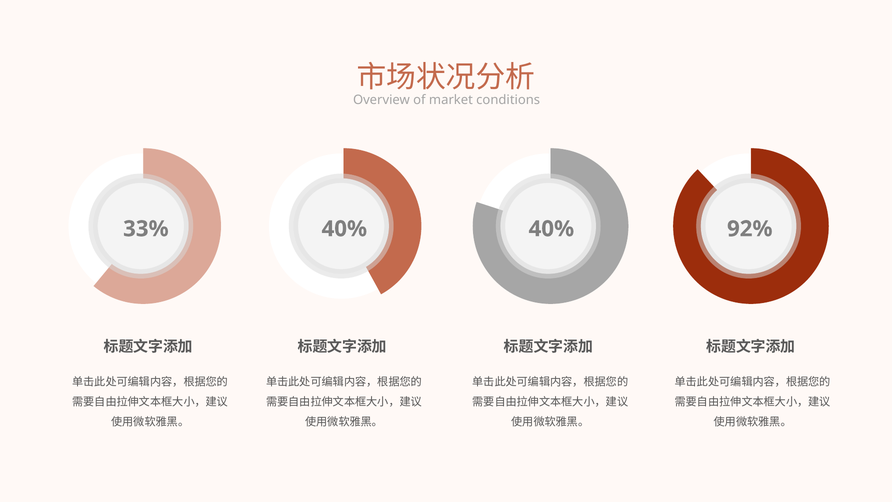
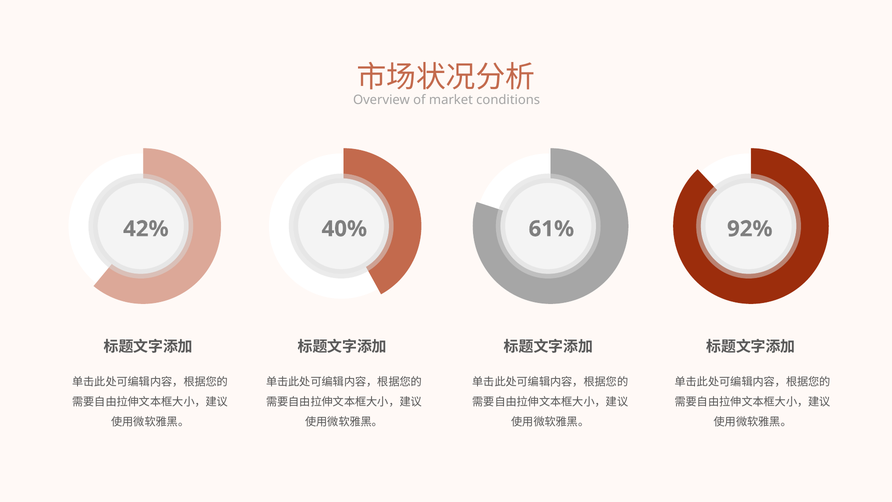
33%: 33% -> 42%
40% 40%: 40% -> 61%
